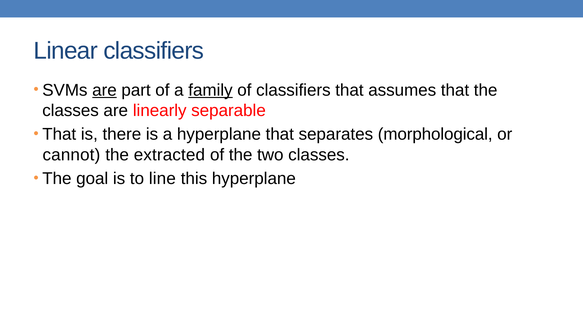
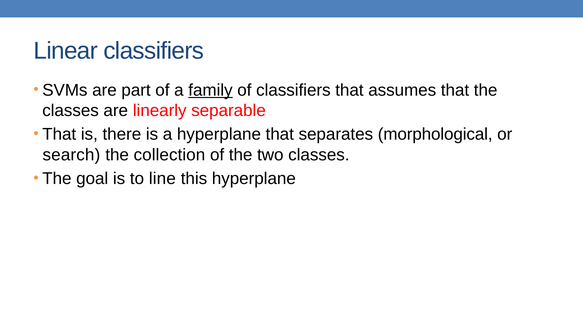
are at (104, 90) underline: present -> none
cannot: cannot -> search
extracted: extracted -> collection
